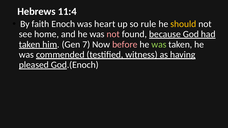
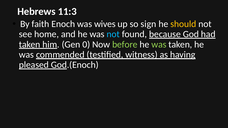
11:4: 11:4 -> 11:3
heart: heart -> wives
rule: rule -> sign
not at (113, 34) colour: pink -> light blue
7: 7 -> 0
before colour: pink -> light green
